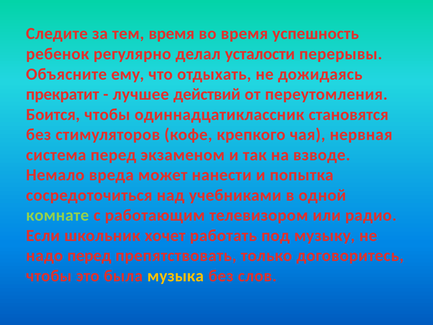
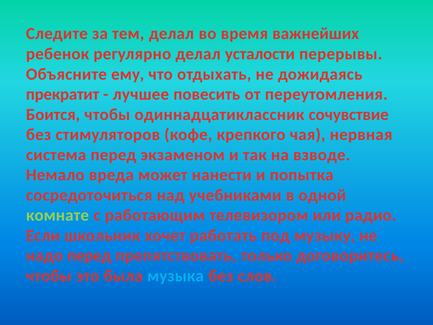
тем время: время -> делал
успешность: успешность -> важнейших
действий: действий -> повесить
становятся: становятся -> сочувствие
музыка colour: yellow -> light blue
